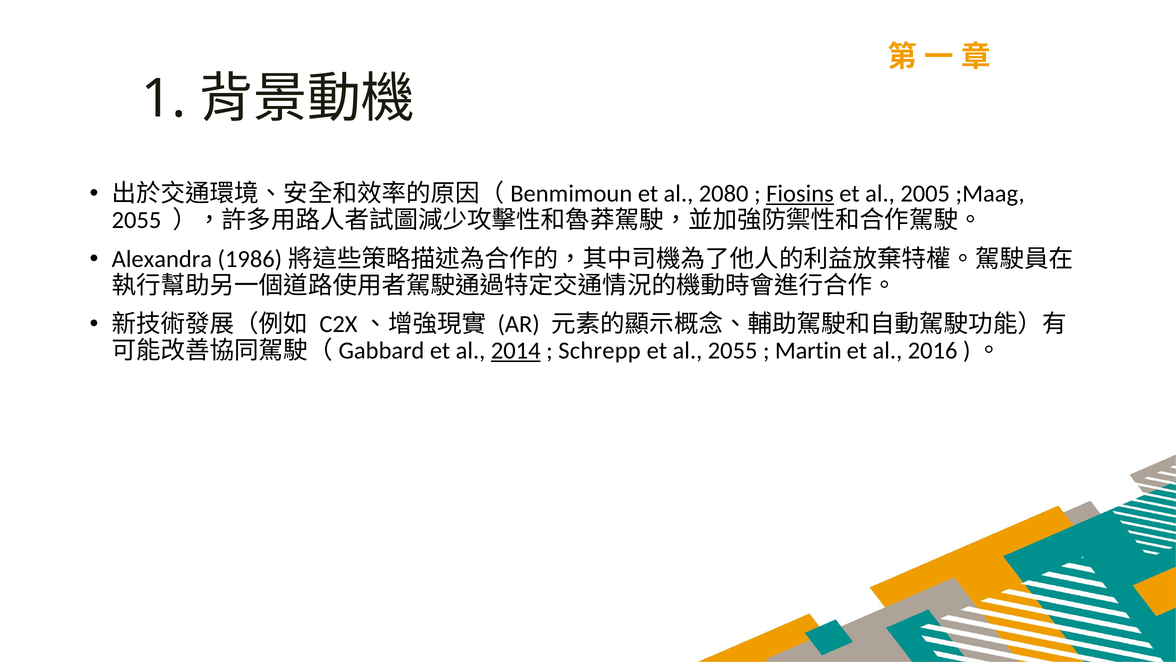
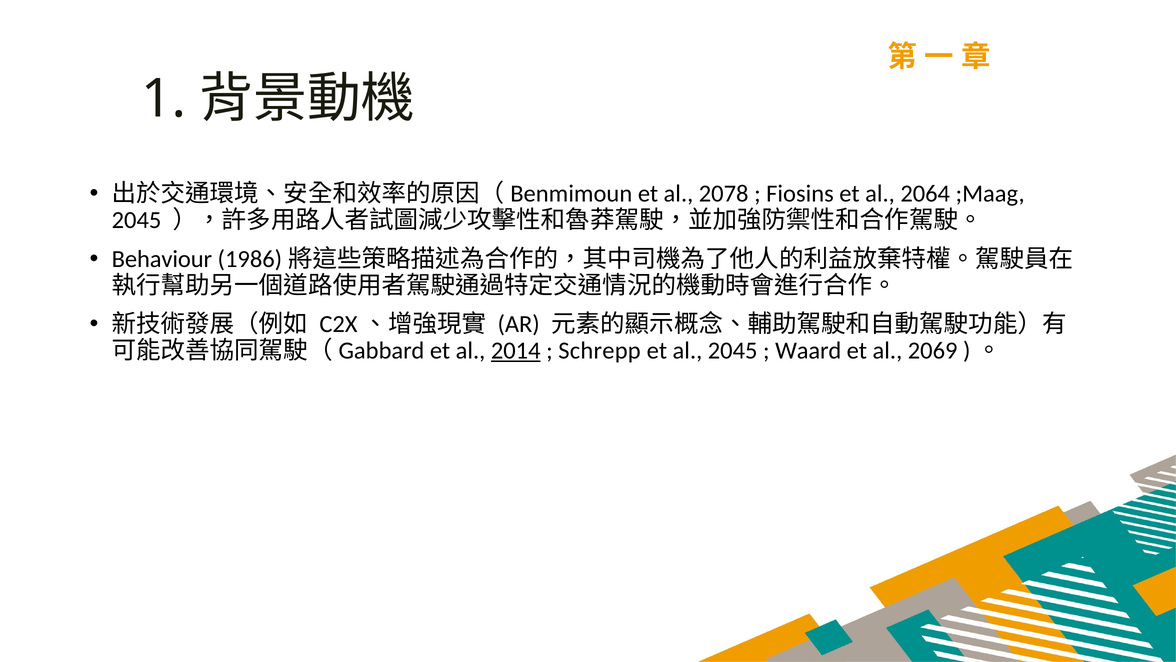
2080: 2080 -> 2078
Fiosins underline: present -> none
2005: 2005 -> 2064
2055 at (137, 220): 2055 -> 2045
Alexandra: Alexandra -> Behaviour
al 2055: 2055 -> 2045
Martin: Martin -> Waard
2016: 2016 -> 2069
